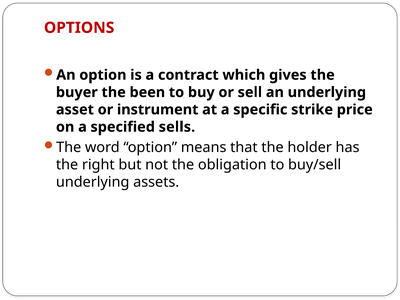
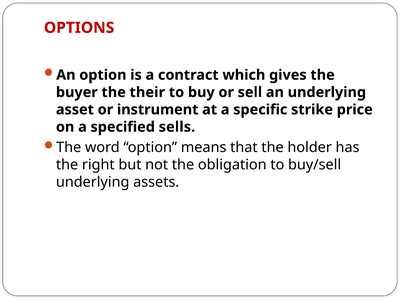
been: been -> their
